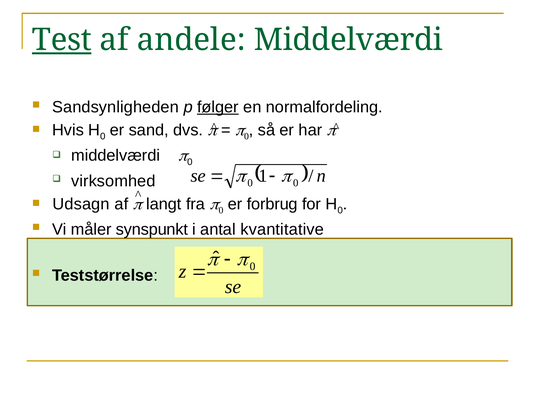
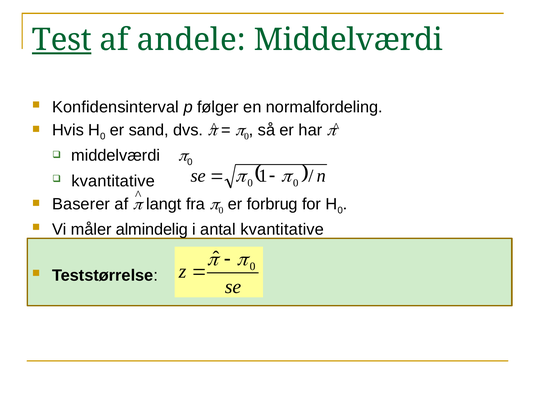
Sandsynligheden: Sandsynligheden -> Konfidensinterval
følger underline: present -> none
virksomhed at (113, 181): virksomhed -> kvantitative
Udsagn: Udsagn -> Baserer
synspunkt: synspunkt -> almindelig
